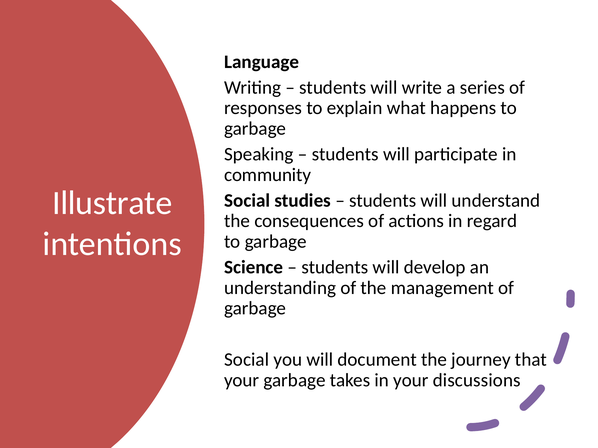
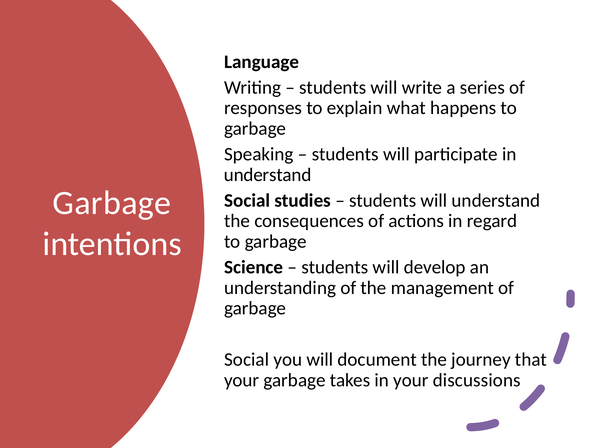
community at (268, 175): community -> understand
Illustrate at (112, 203): Illustrate -> Garbage
